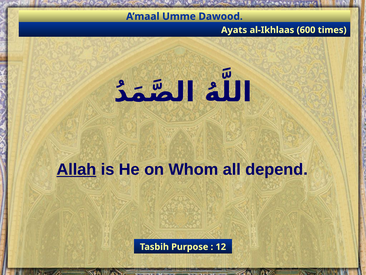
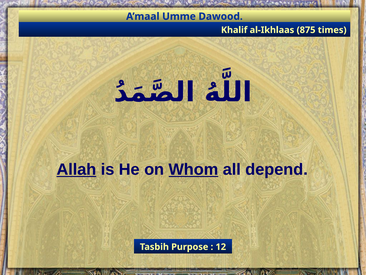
Ayats: Ayats -> Khalif
600: 600 -> 875
Whom underline: none -> present
